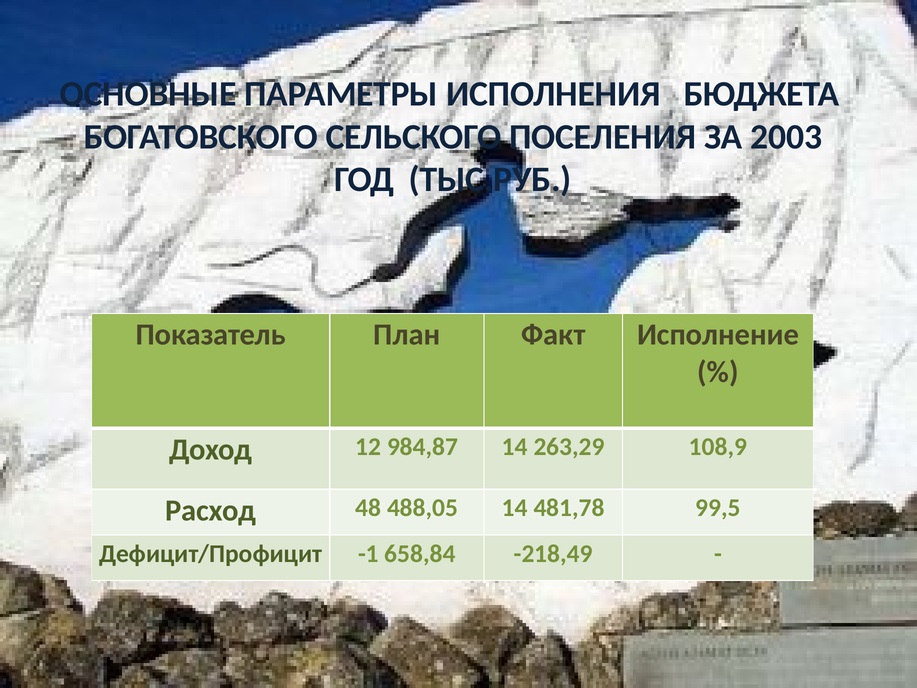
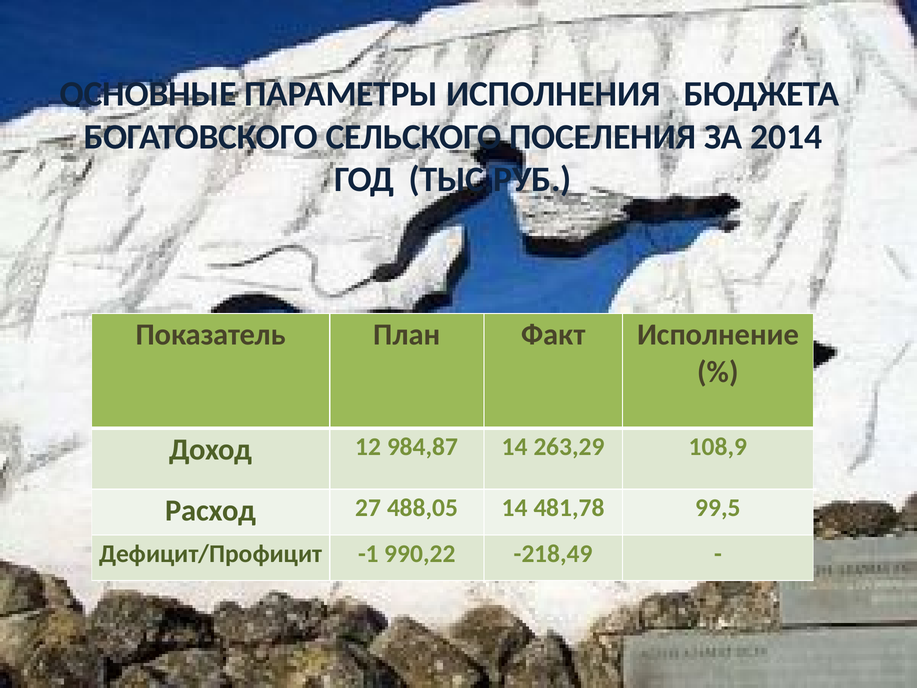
2003: 2003 -> 2014
48: 48 -> 27
658,84: 658,84 -> 990,22
